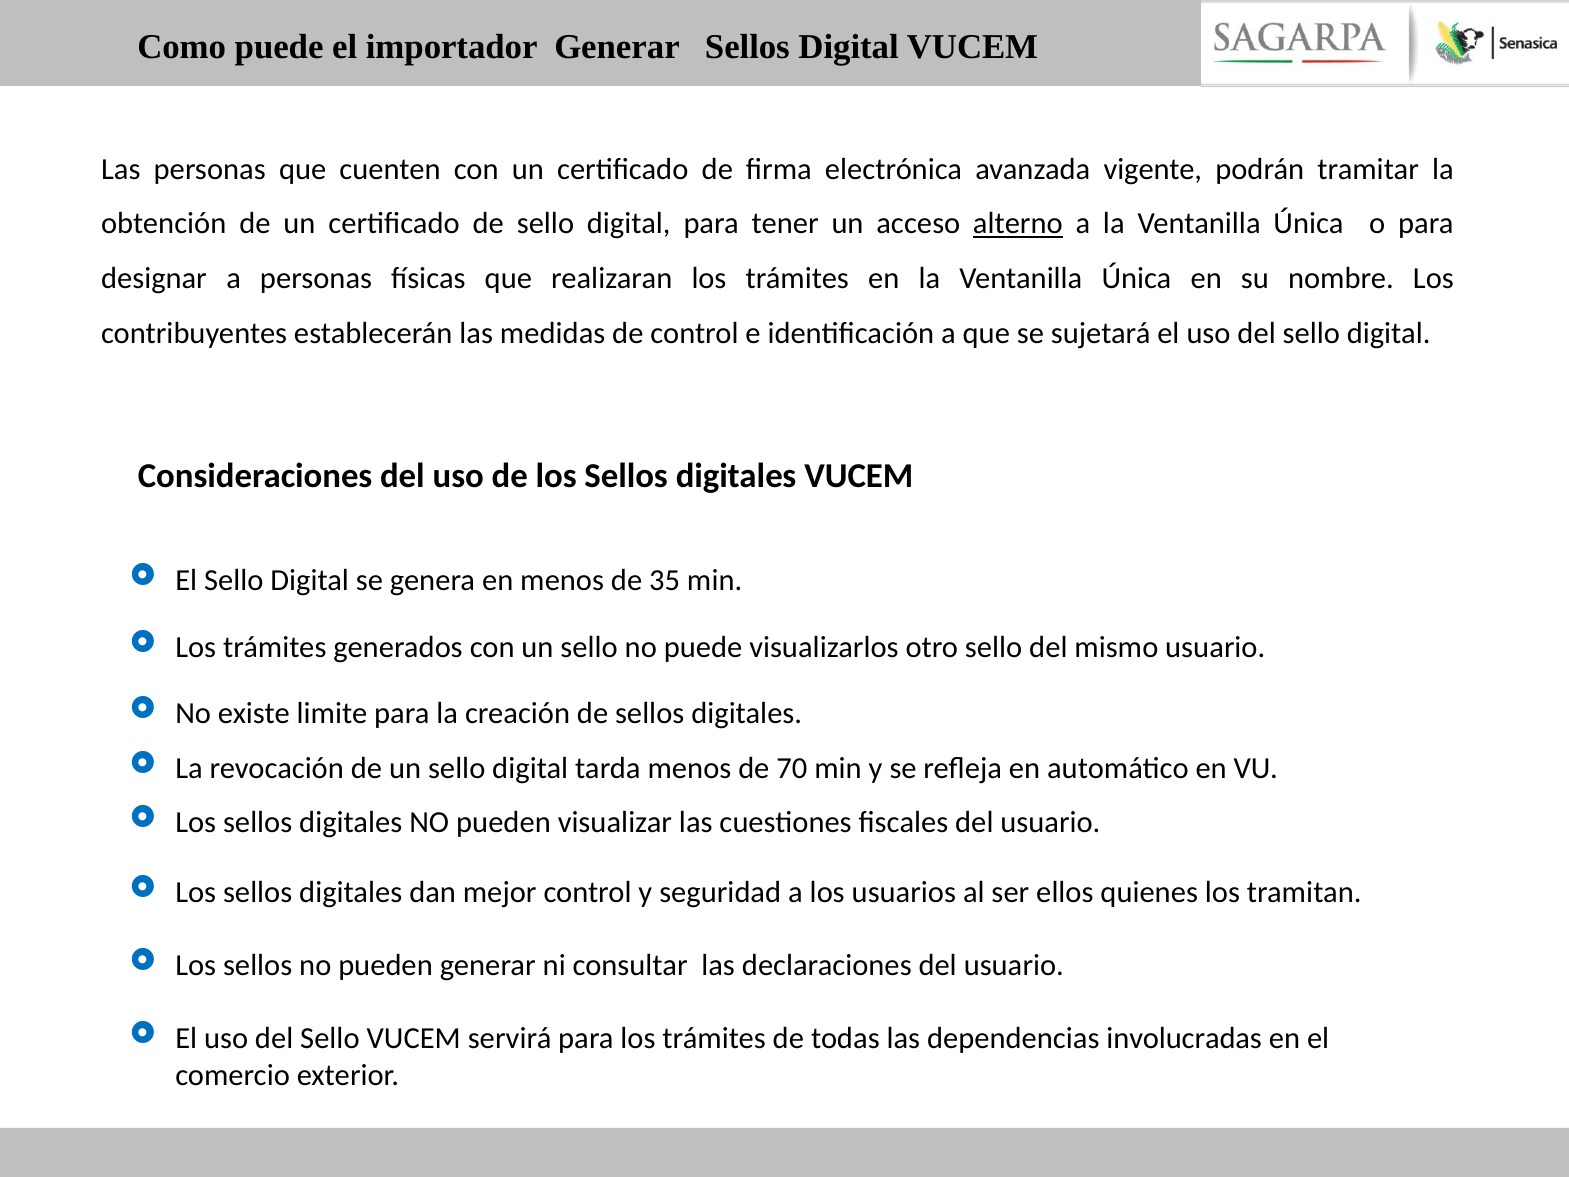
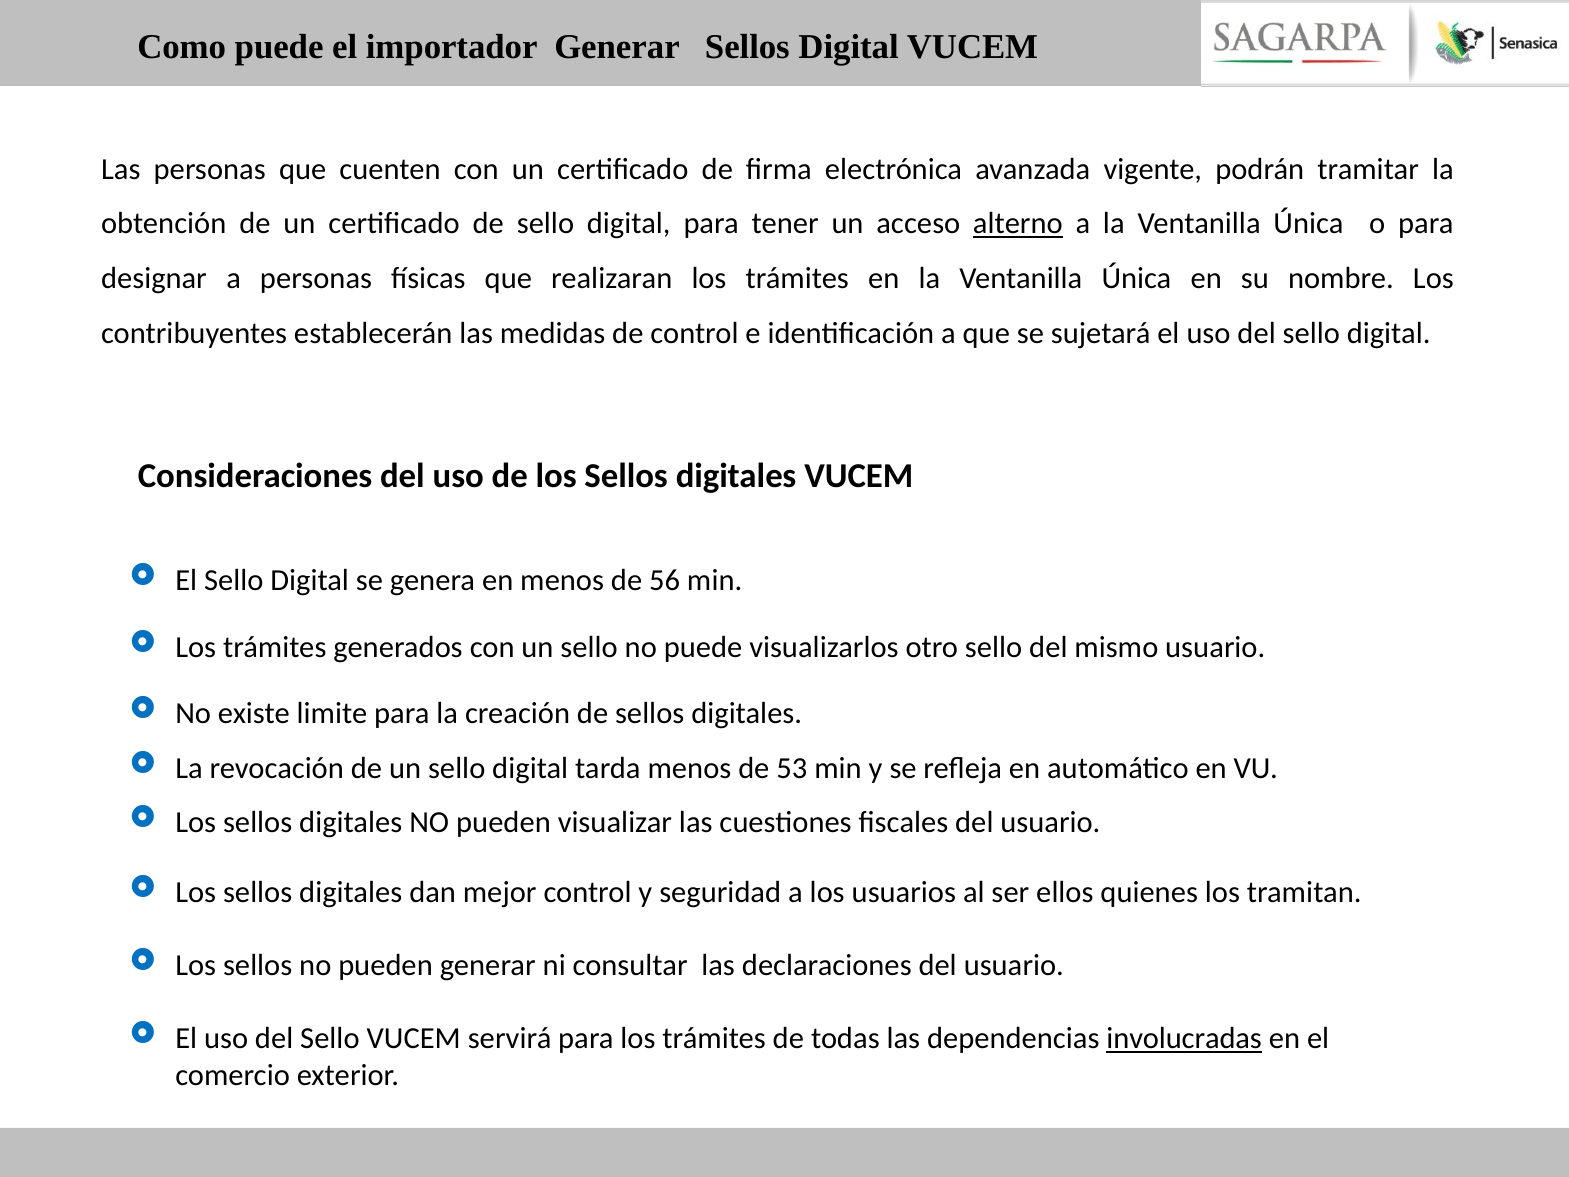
35: 35 -> 56
70: 70 -> 53
involucradas underline: none -> present
